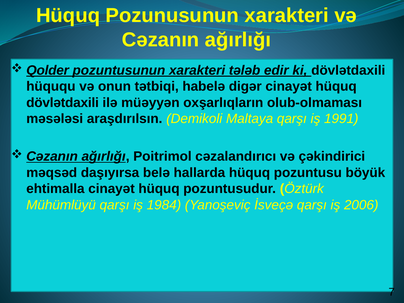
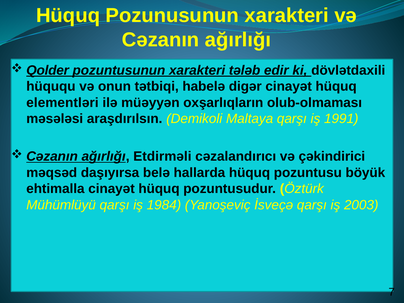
dövlətdaxili at (63, 103): dövlətdaxili -> elementləri
Poitrimol: Poitrimol -> Etdirməli
2006: 2006 -> 2003
